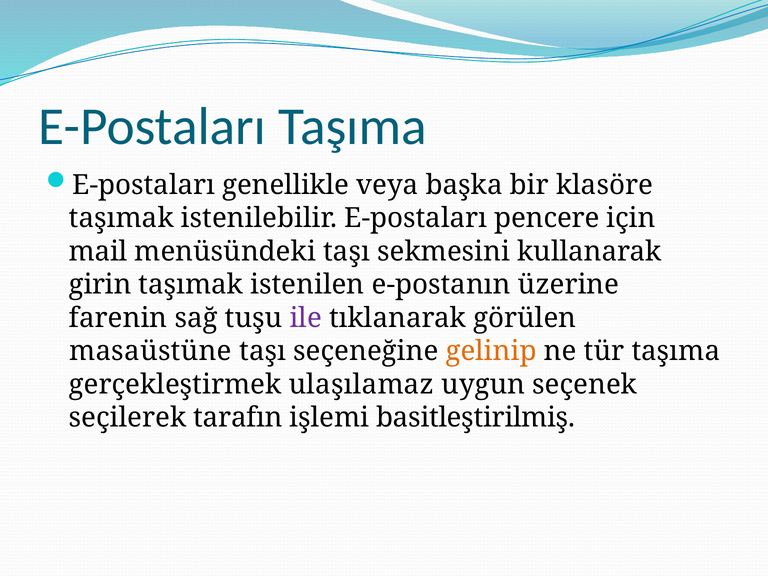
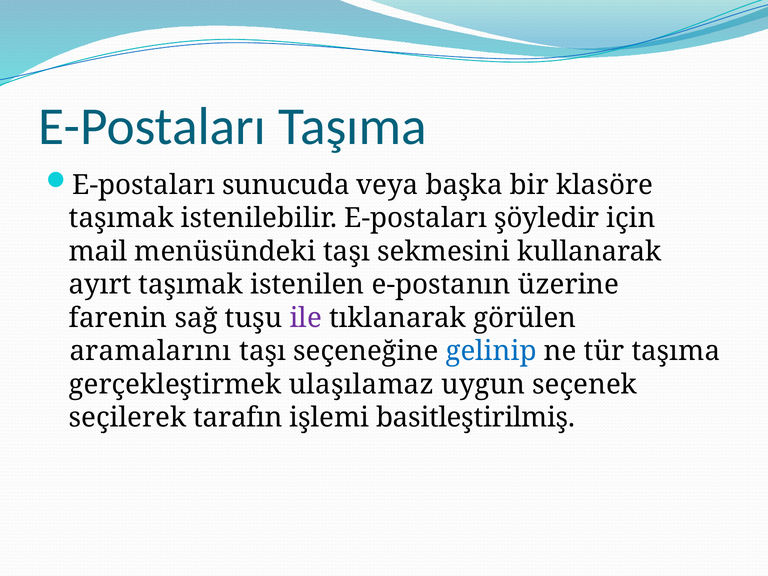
genellikle: genellikle -> sunucuda
pencere: pencere -> şöyledir
girin: girin -> ayırt
masaüstüne: masaüstüne -> aramalarını
gelinip colour: orange -> blue
